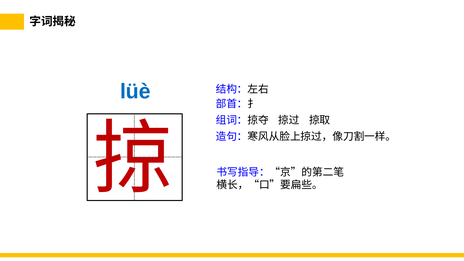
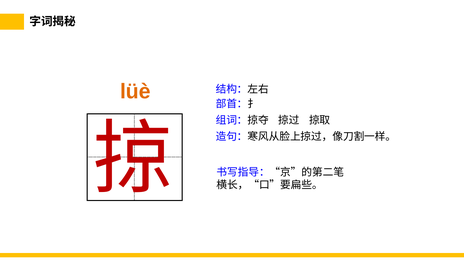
lüè colour: blue -> orange
